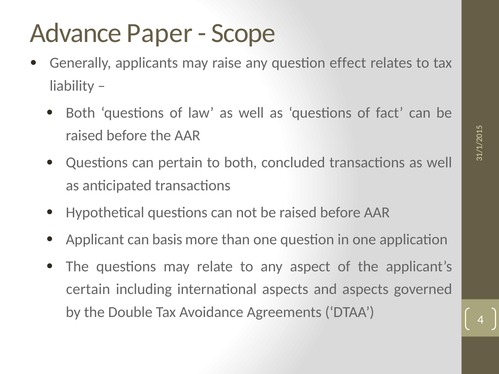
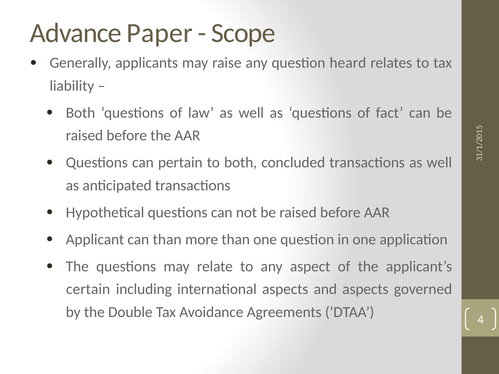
effect: effect -> heard
can basis: basis -> than
